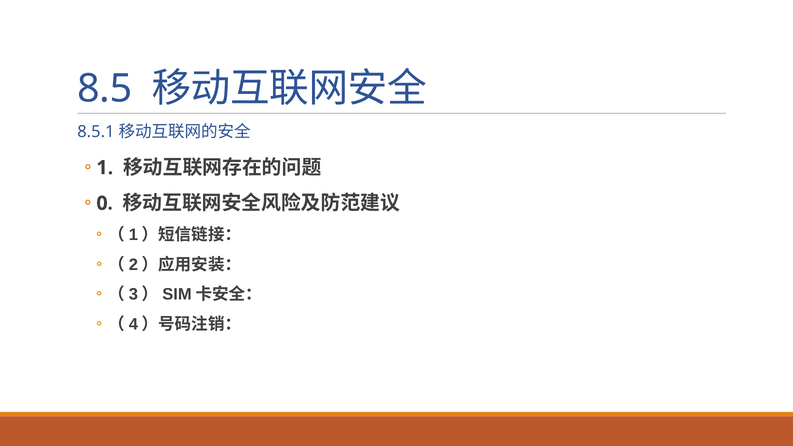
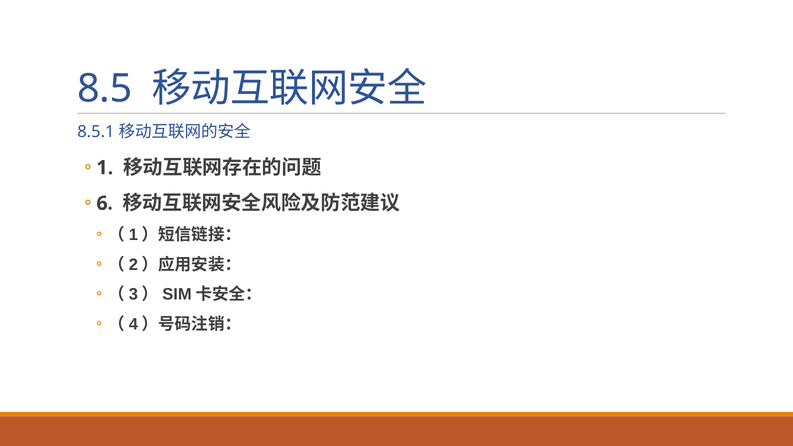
0: 0 -> 6
